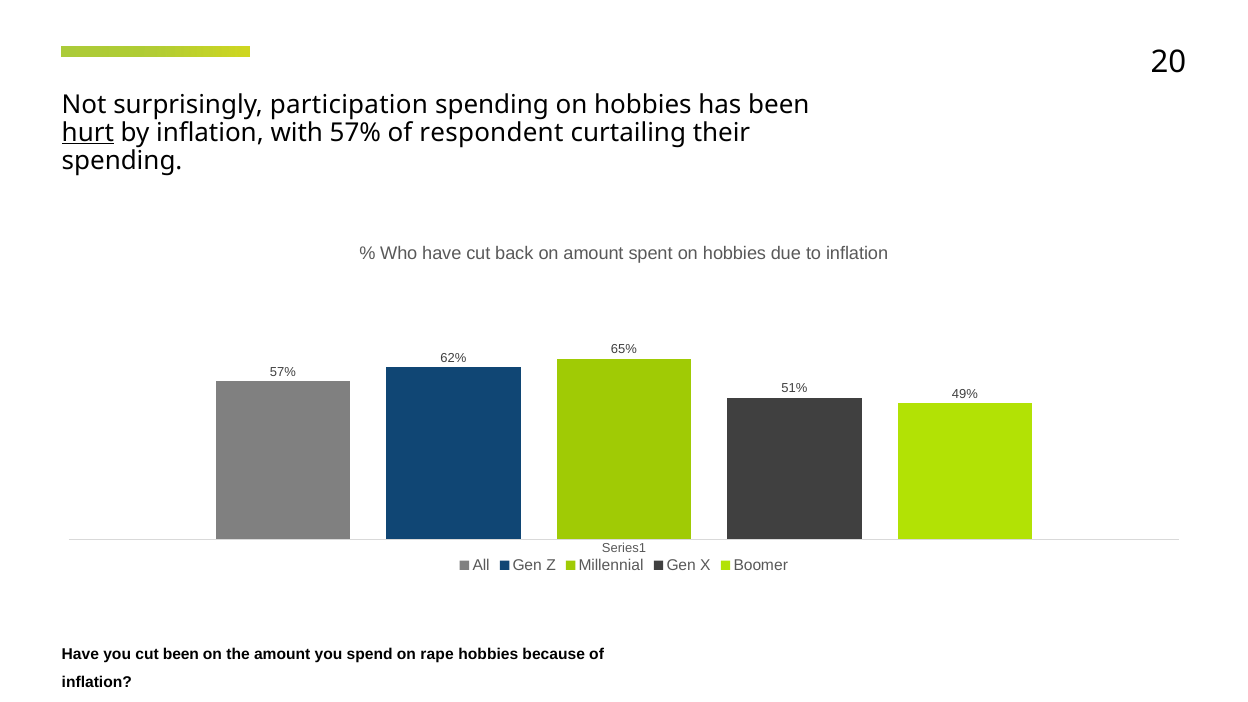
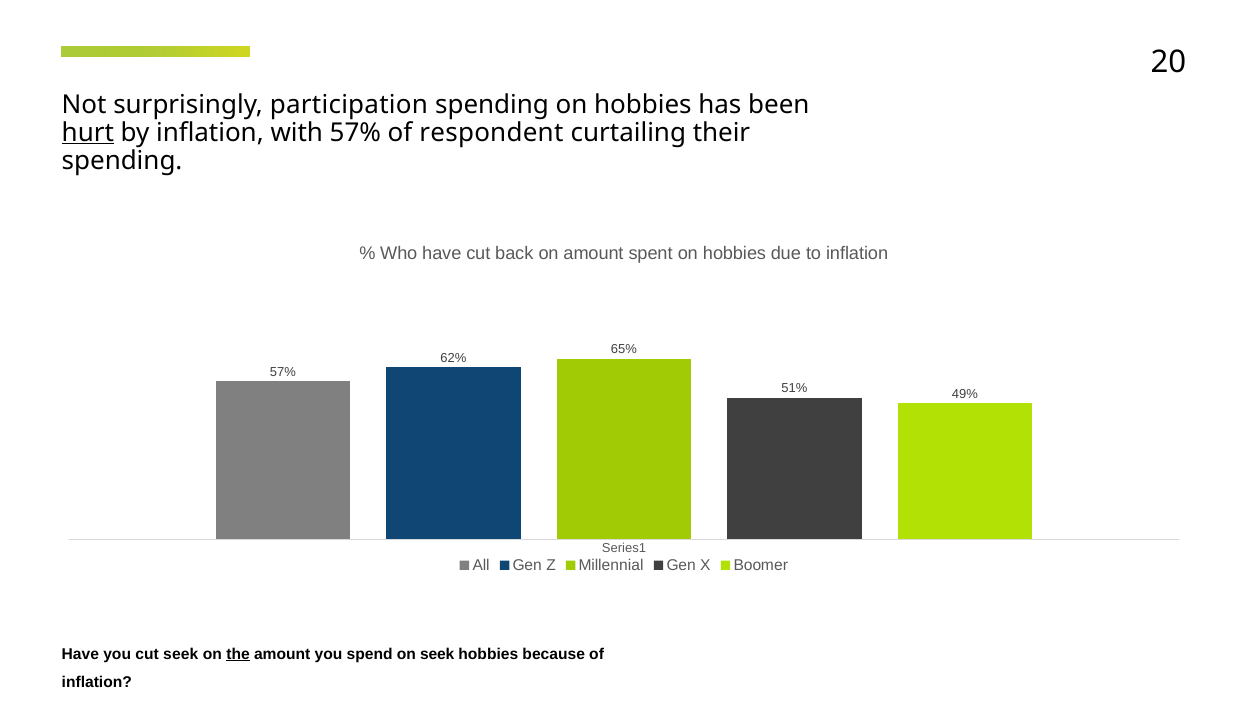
cut been: been -> seek
the underline: none -> present
on rape: rape -> seek
